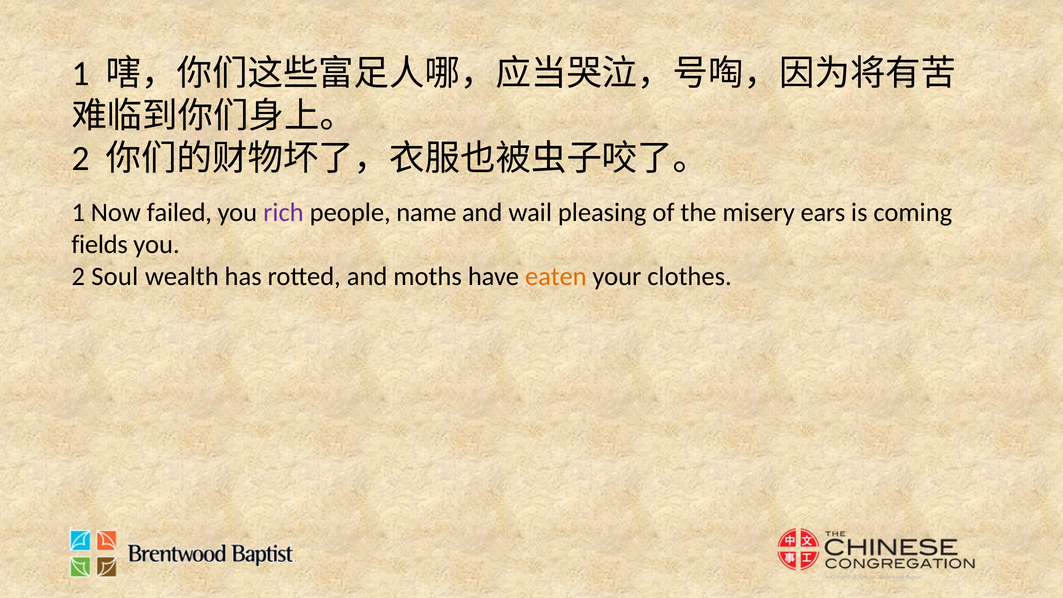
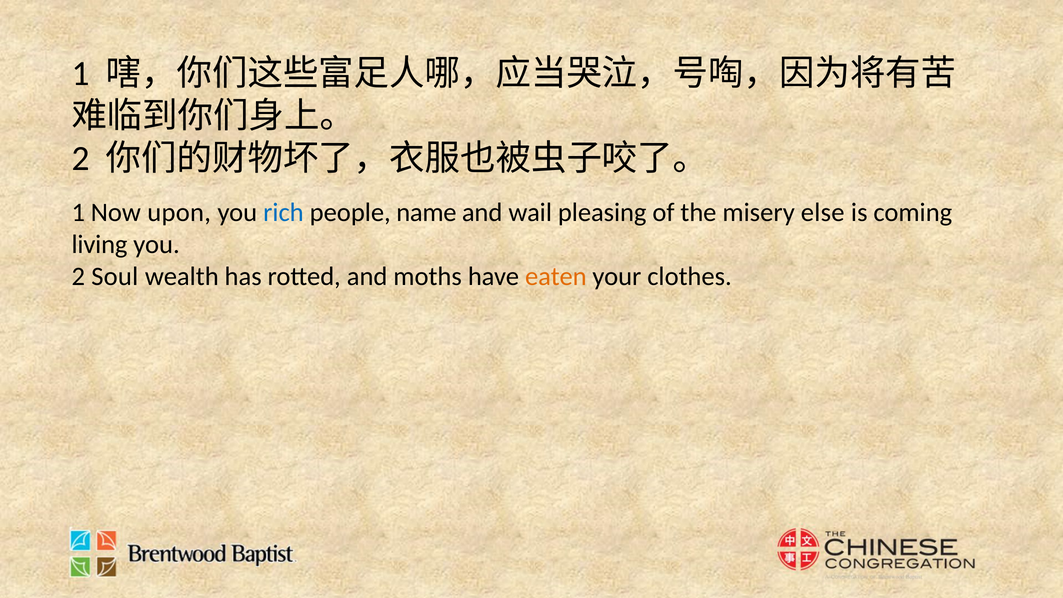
failed: failed -> upon
rich colour: purple -> blue
ears: ears -> else
fields: fields -> living
